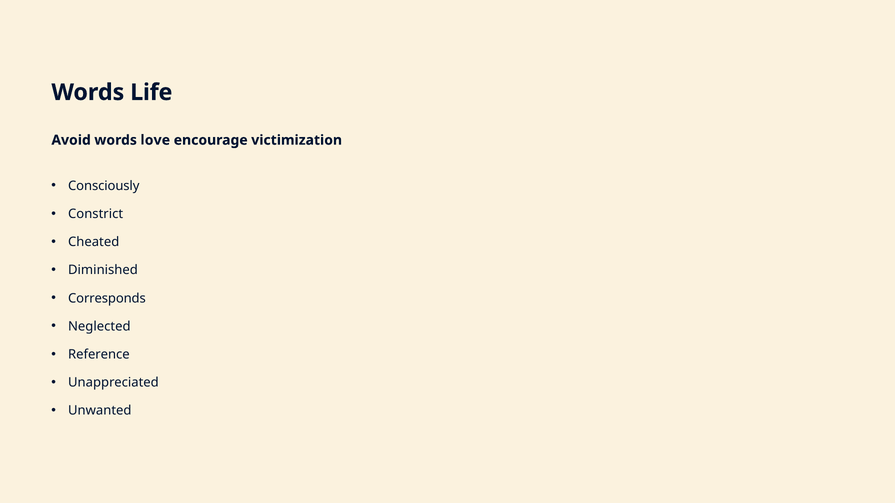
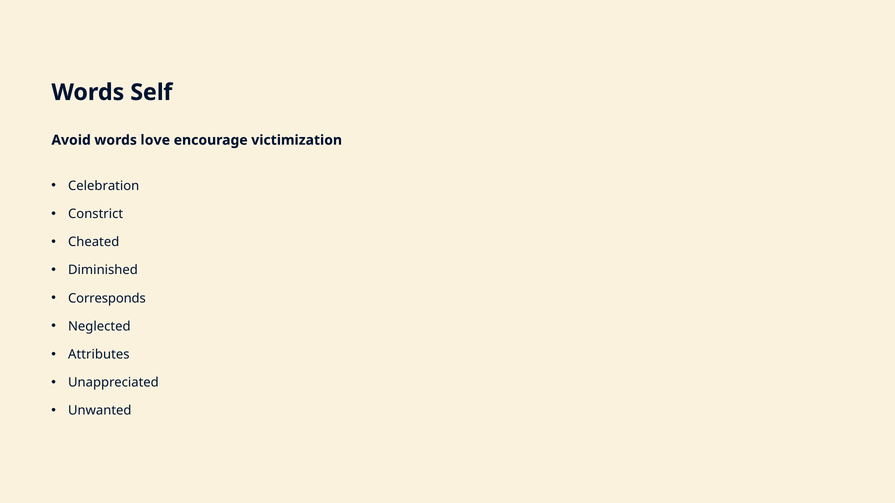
Life: Life -> Self
Consciously: Consciously -> Celebration
Reference: Reference -> Attributes
